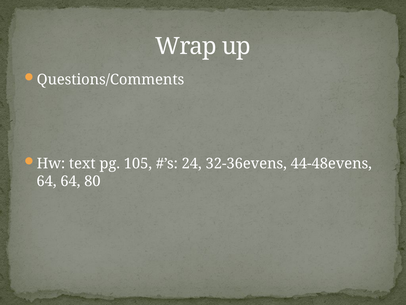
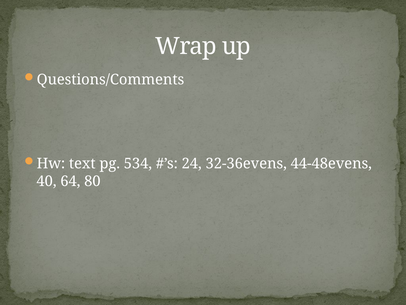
105: 105 -> 534
64 at (46, 181): 64 -> 40
